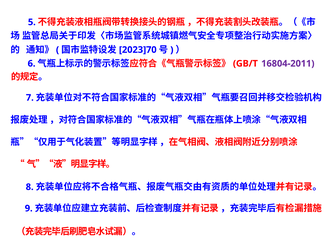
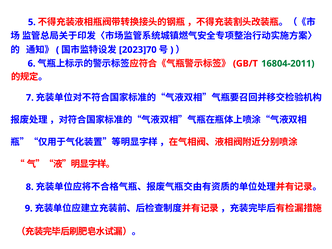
16804-2011 colour: purple -> green
